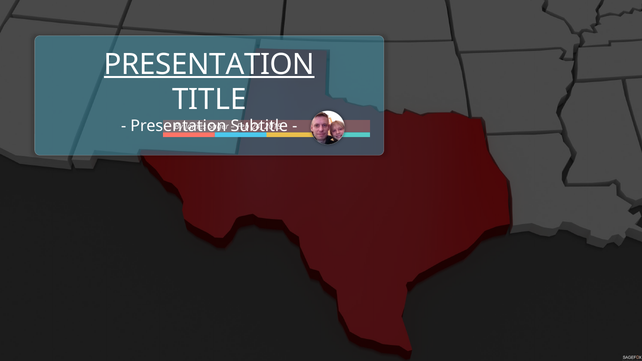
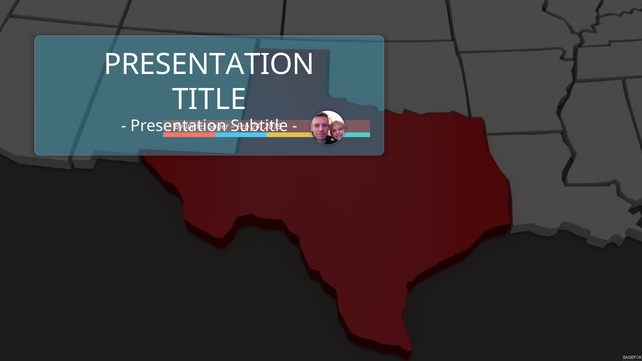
PRESENTATION at (209, 64) underline: present -> none
